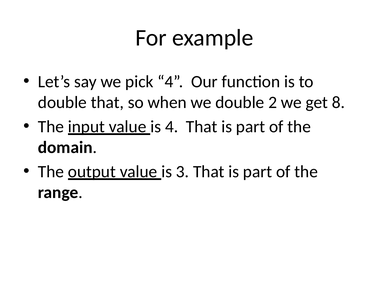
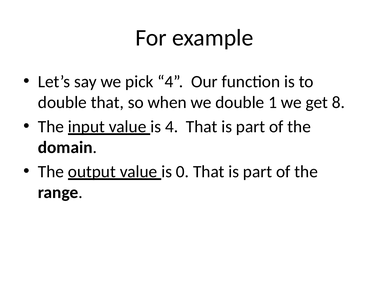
2: 2 -> 1
3: 3 -> 0
